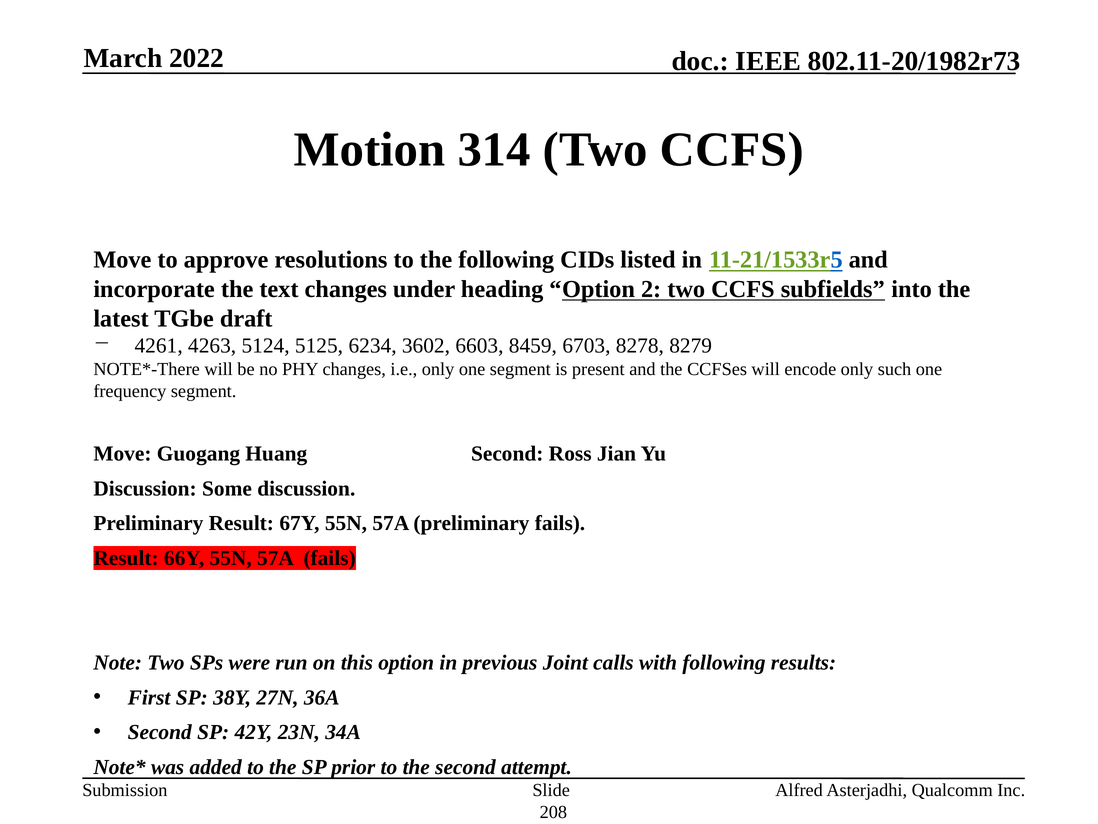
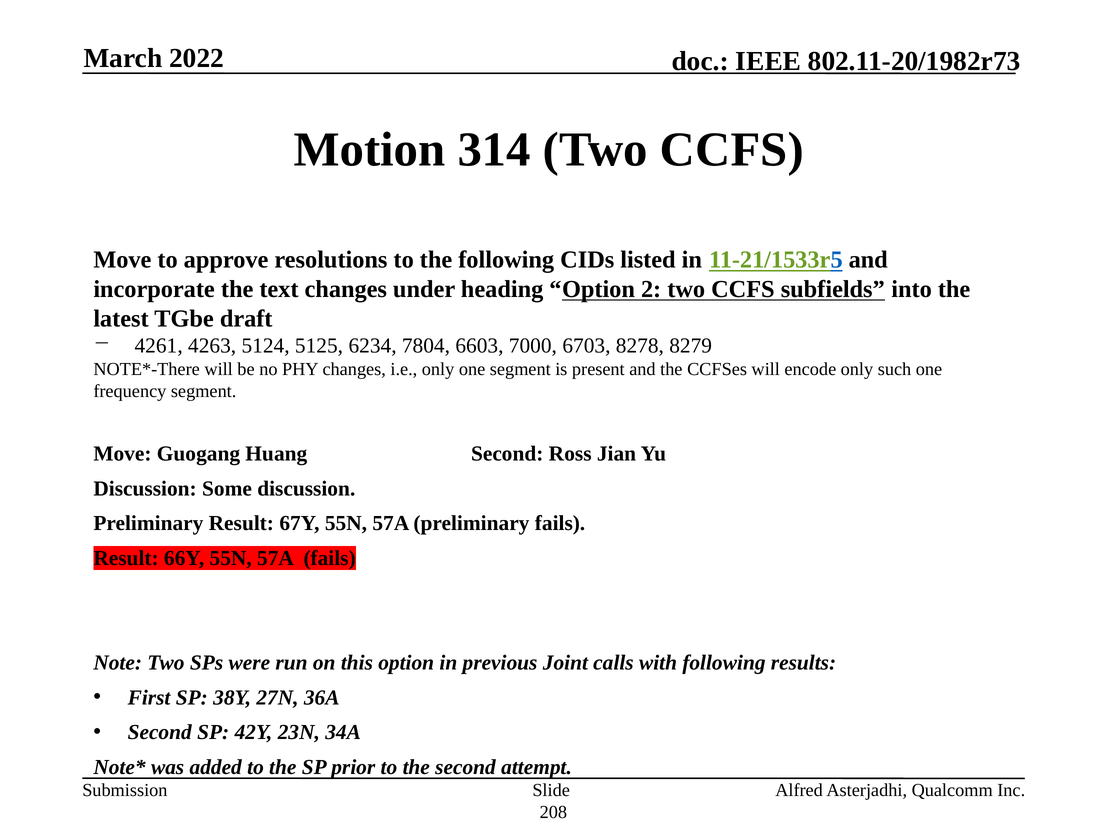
3602: 3602 -> 7804
8459: 8459 -> 7000
